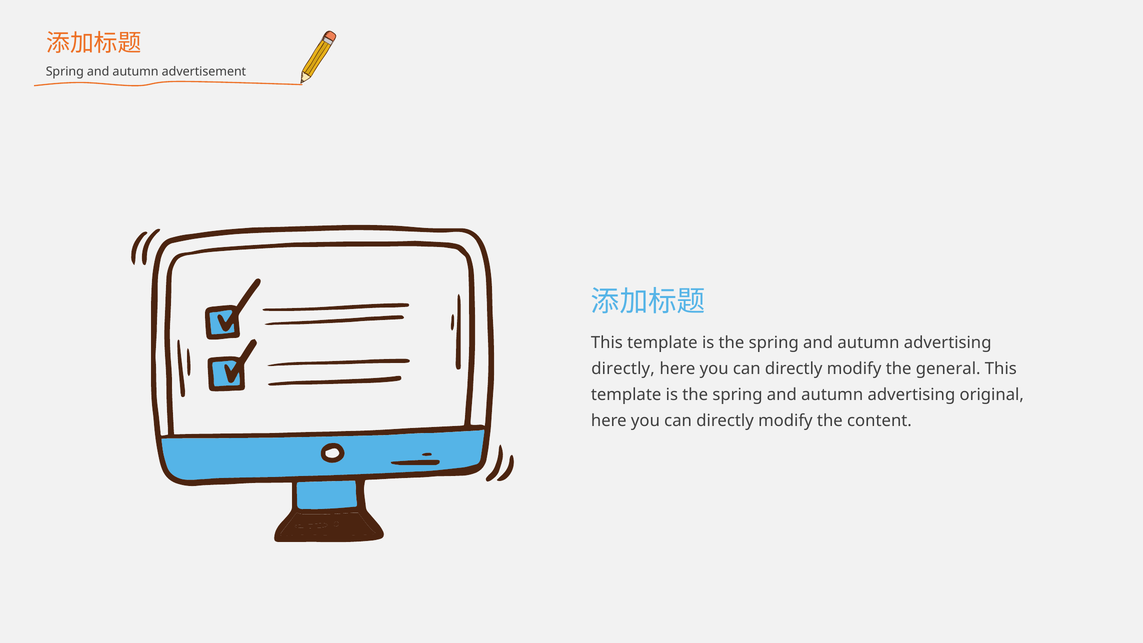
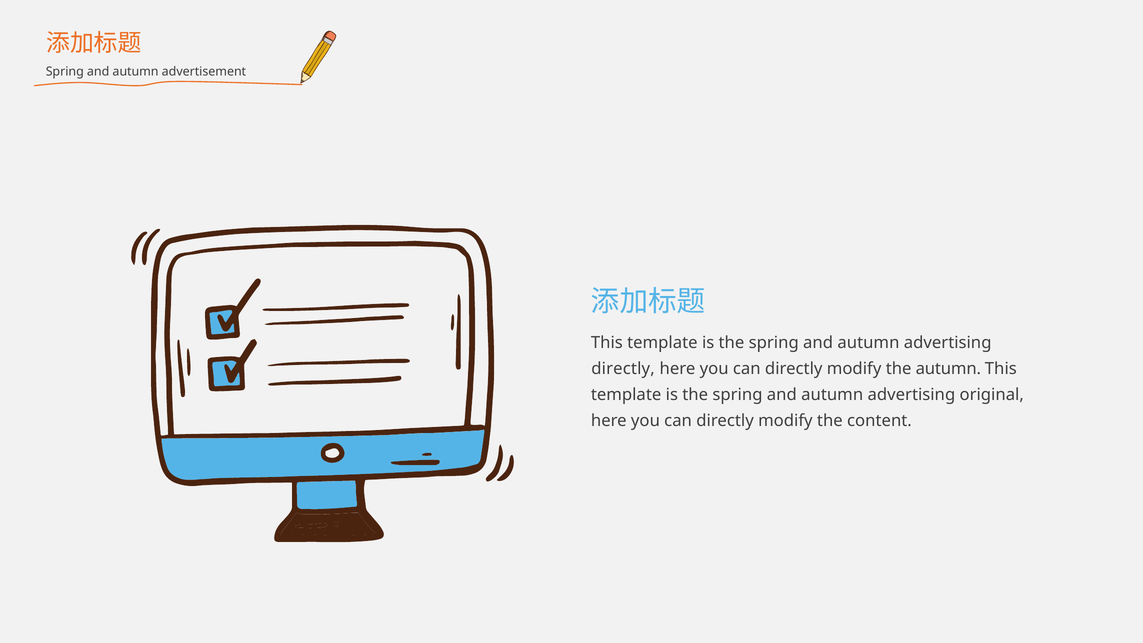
the general: general -> autumn
